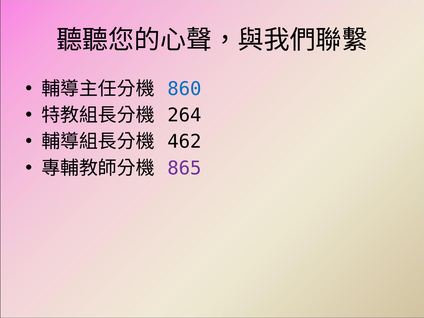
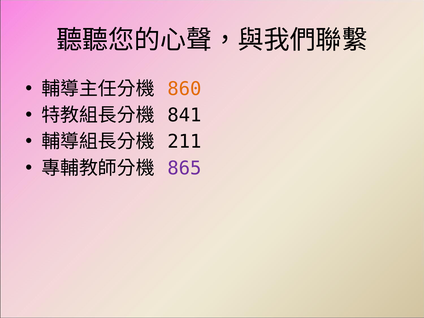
860 colour: blue -> orange
264: 264 -> 841
462: 462 -> 211
